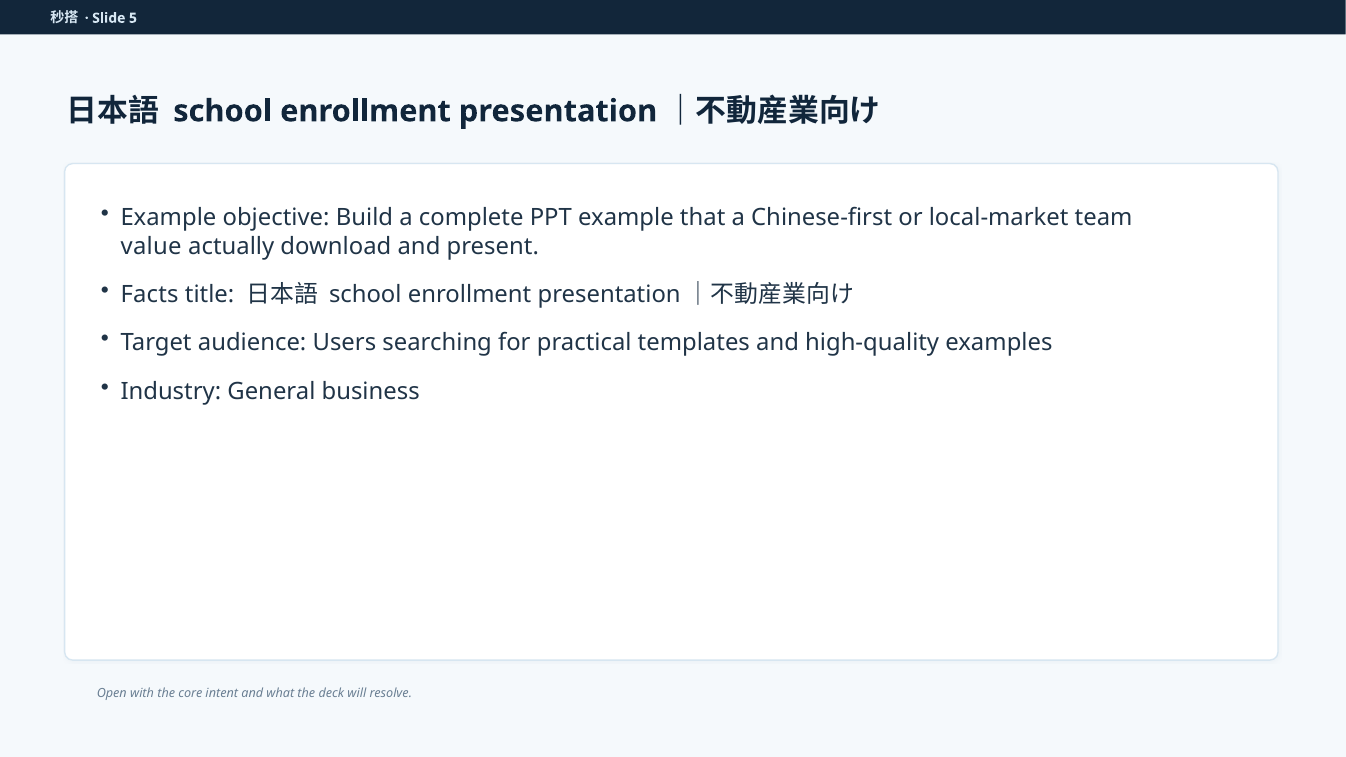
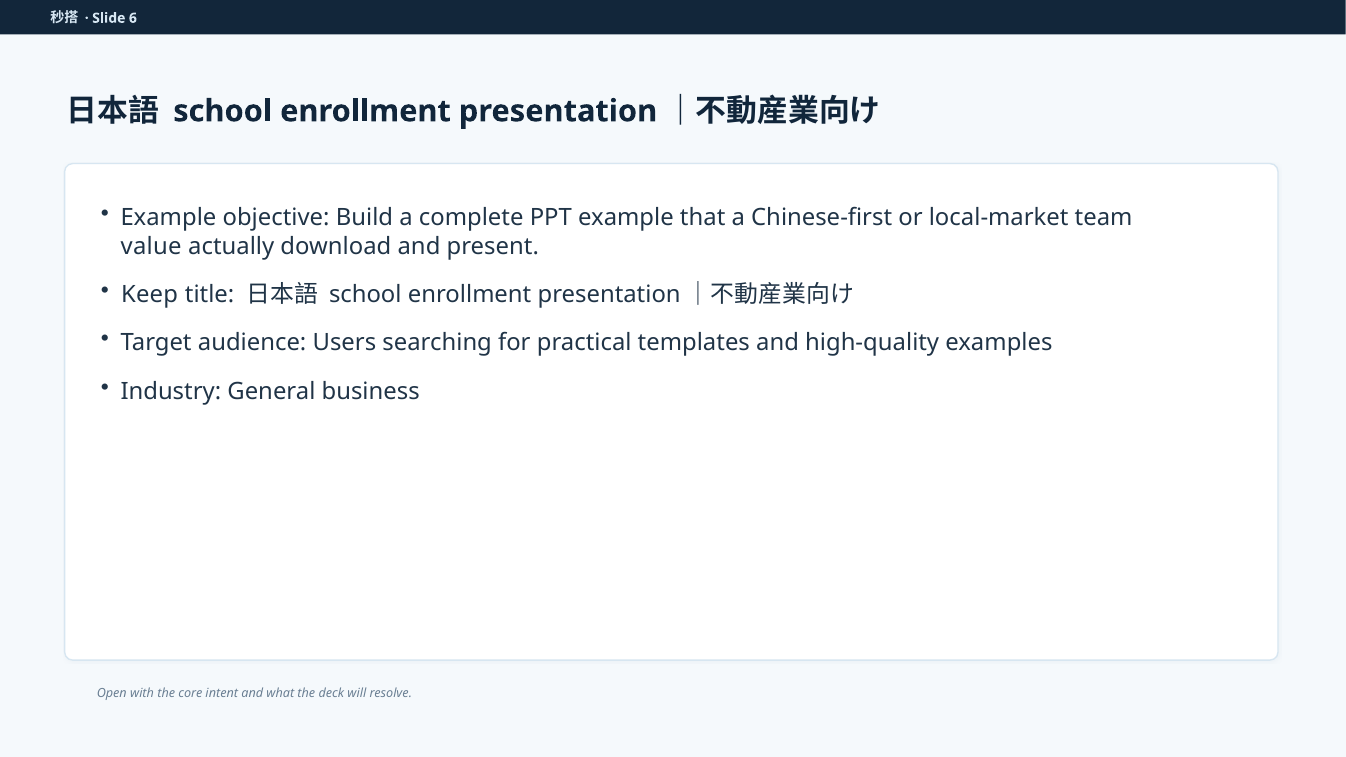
5: 5 -> 6
Facts: Facts -> Keep
